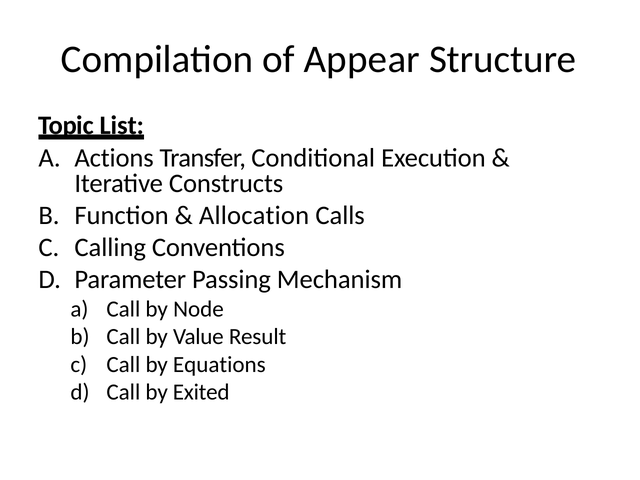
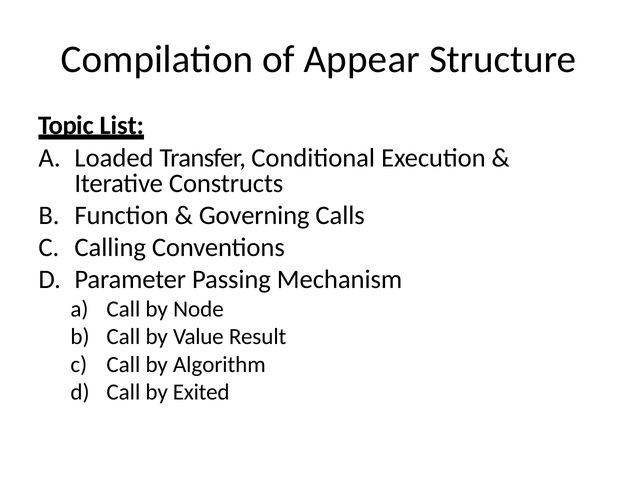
Actions: Actions -> Loaded
Allocation: Allocation -> Governing
Equations: Equations -> Algorithm
